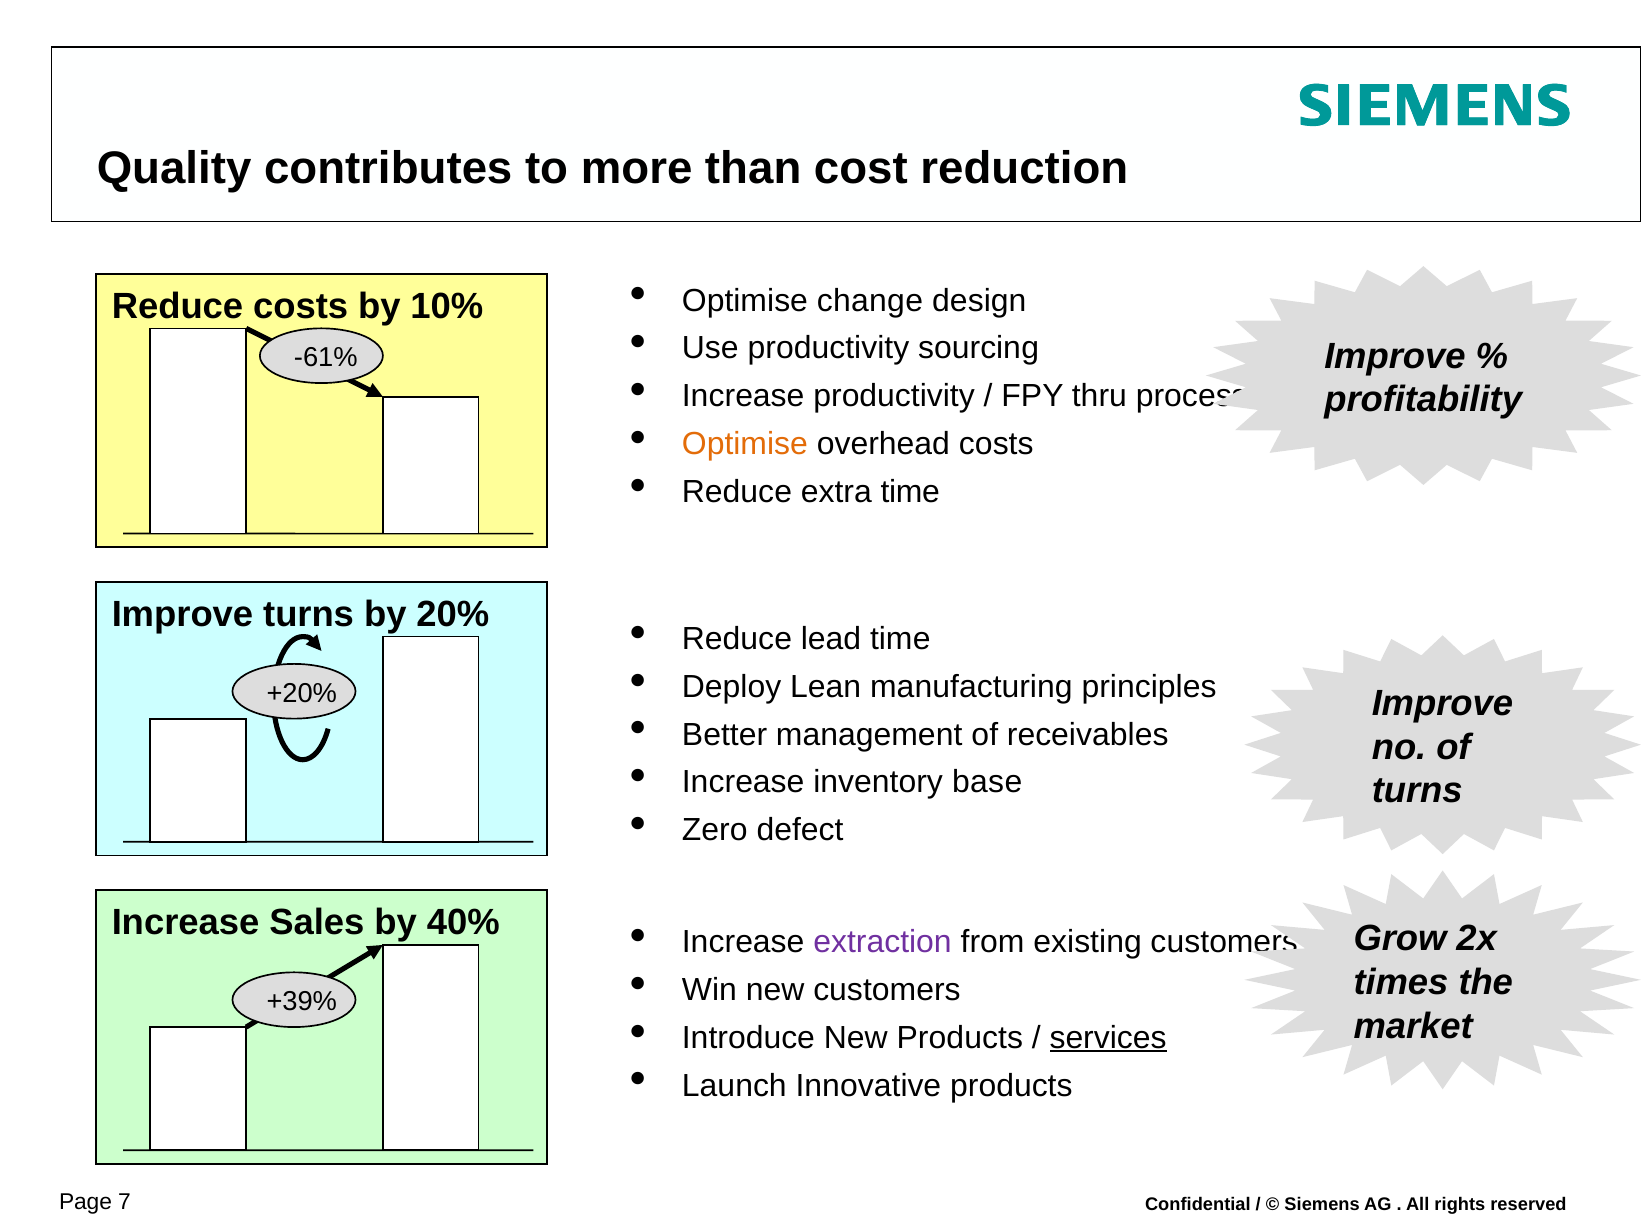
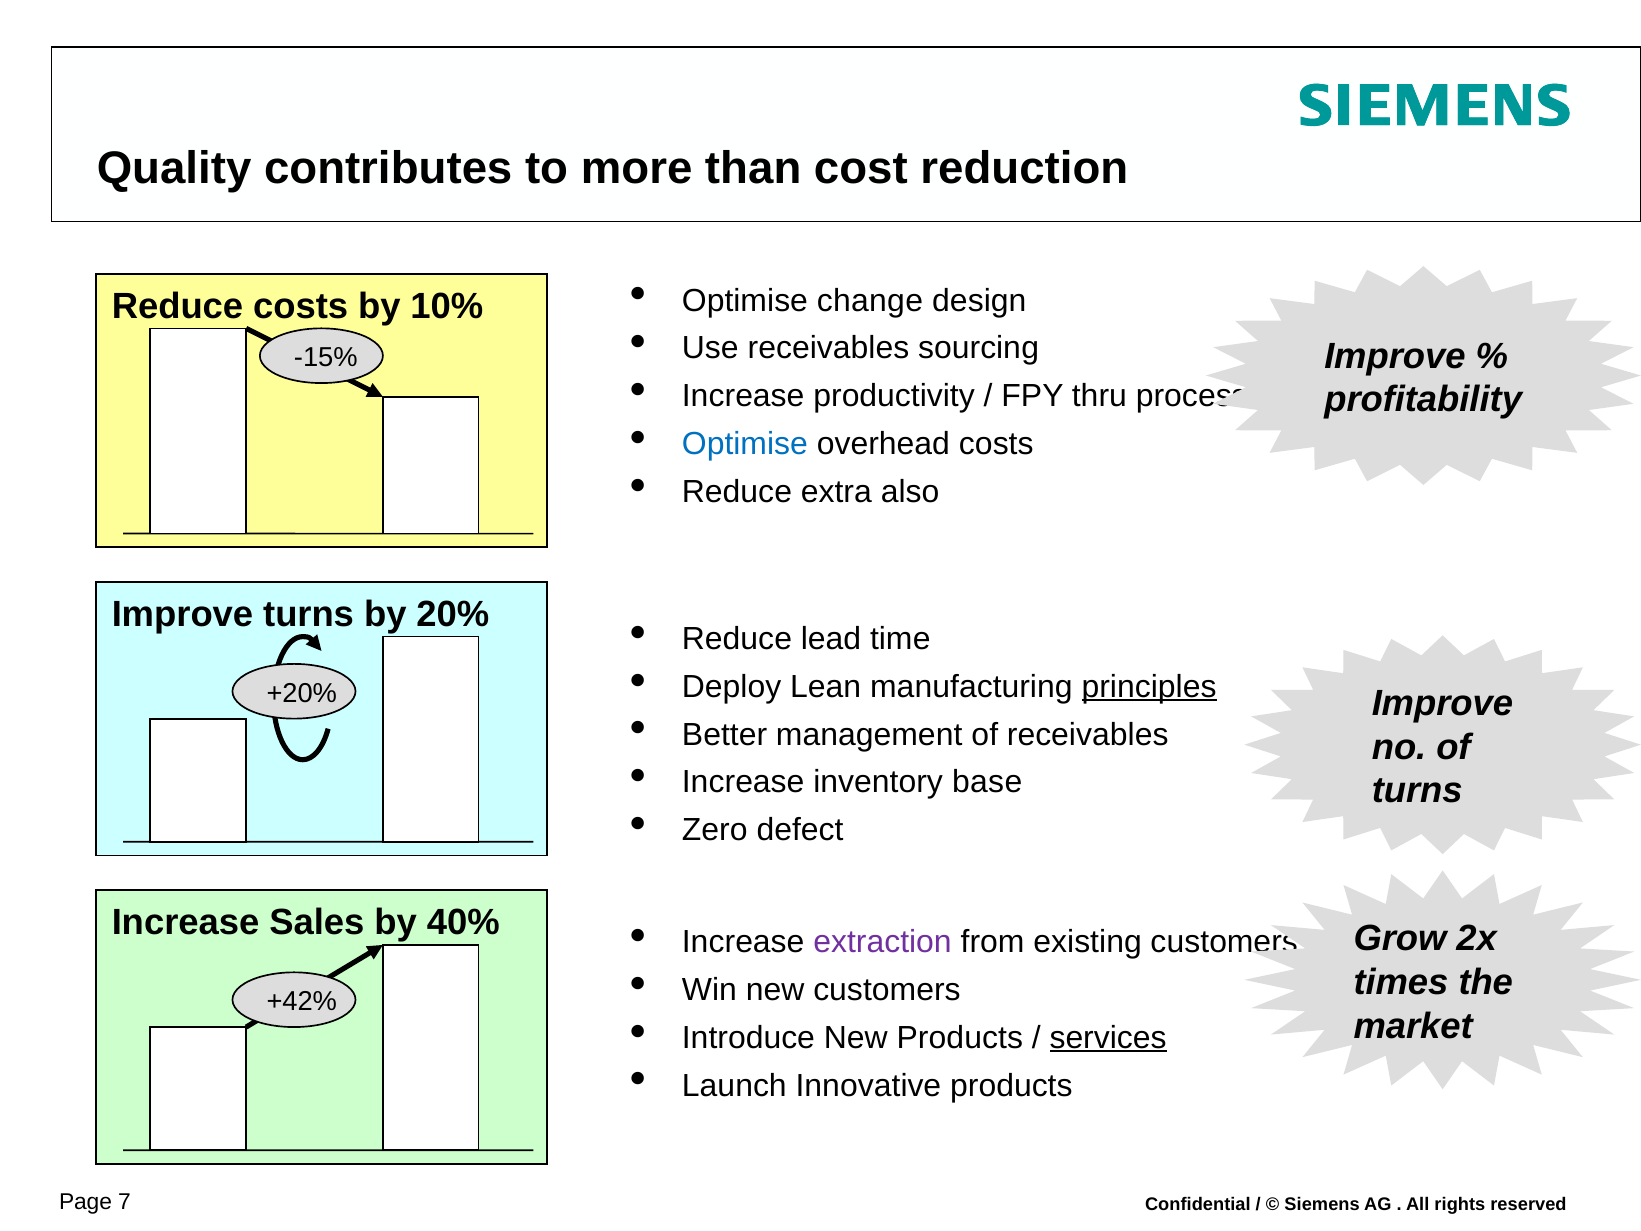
Use productivity: productivity -> receivables
-61%: -61% -> -15%
Optimise at (745, 444) colour: orange -> blue
extra time: time -> also
principles underline: none -> present
+39%: +39% -> +42%
